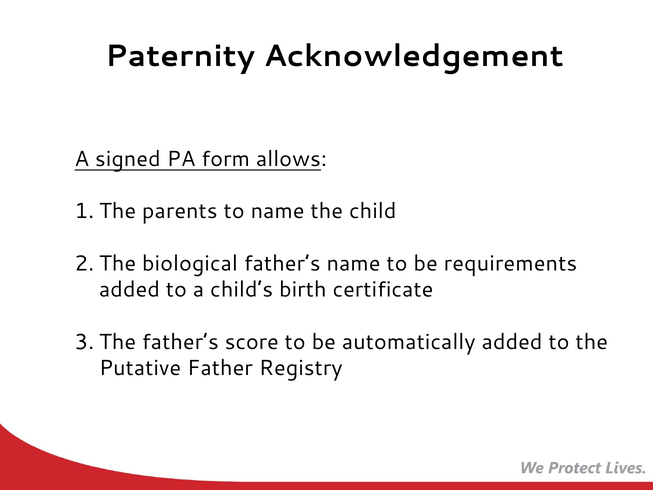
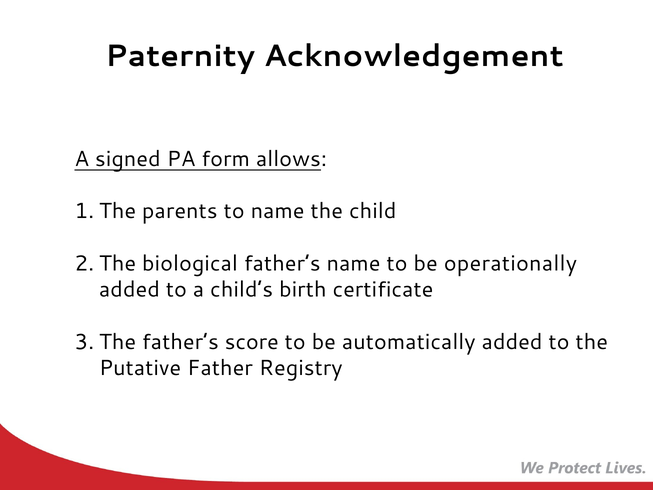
requirements: requirements -> operationally
